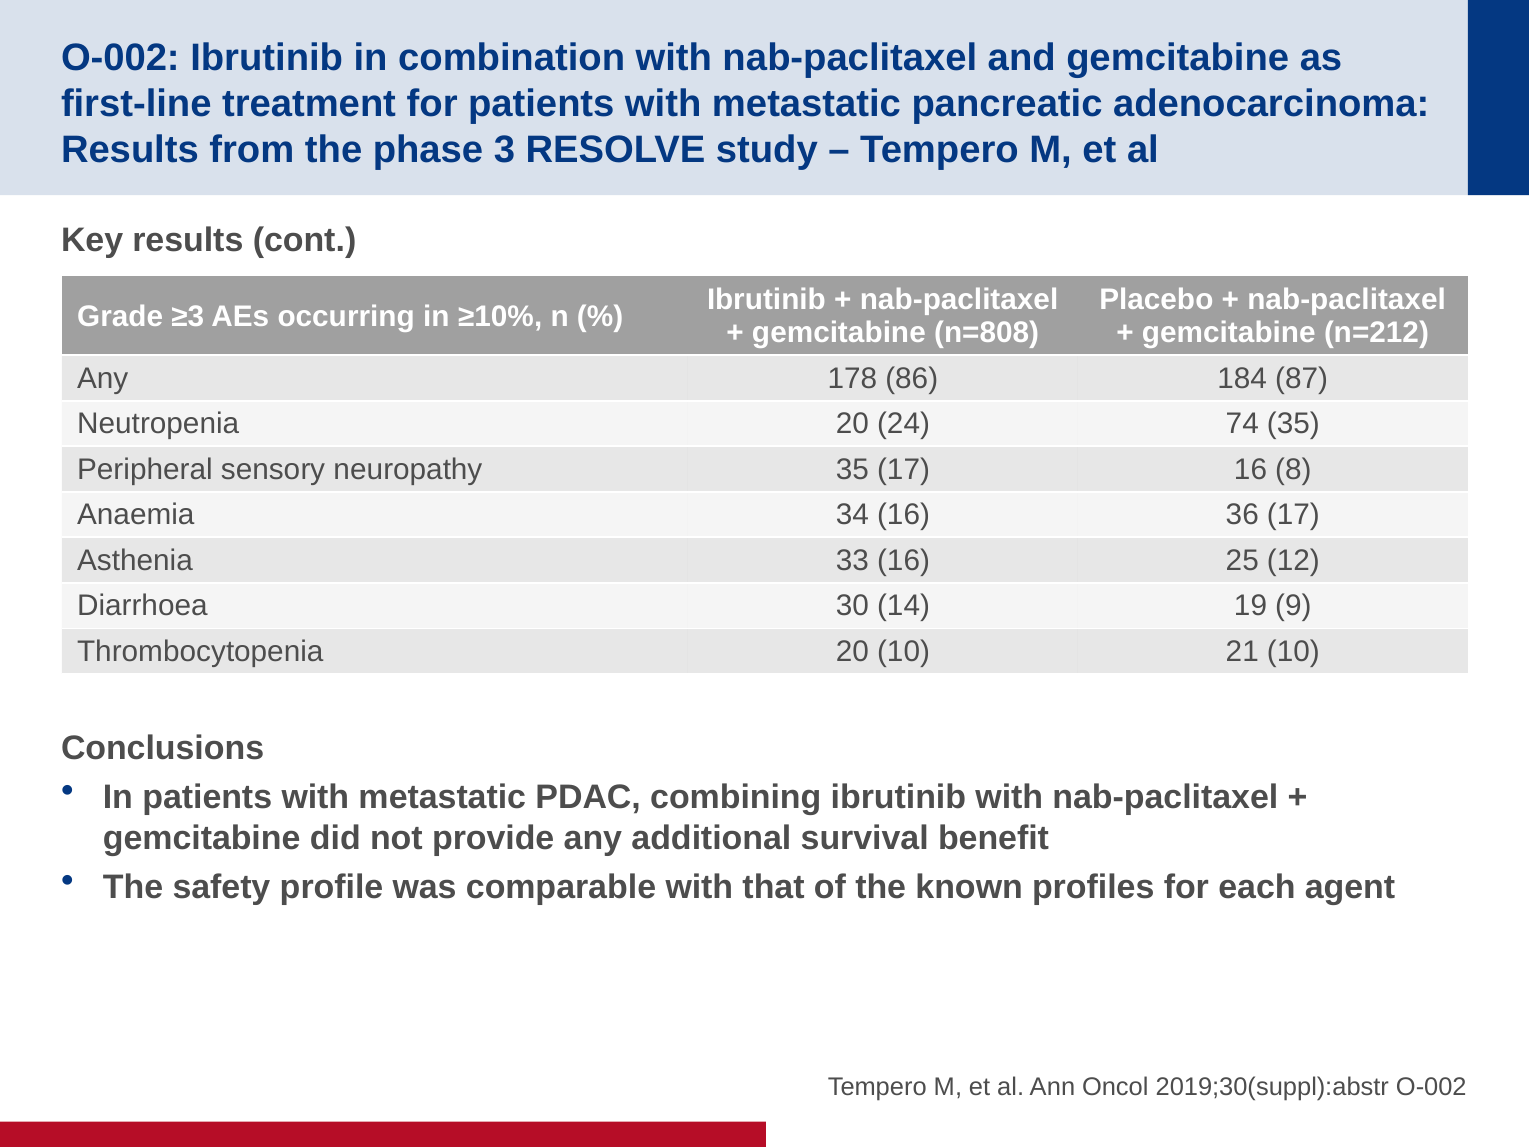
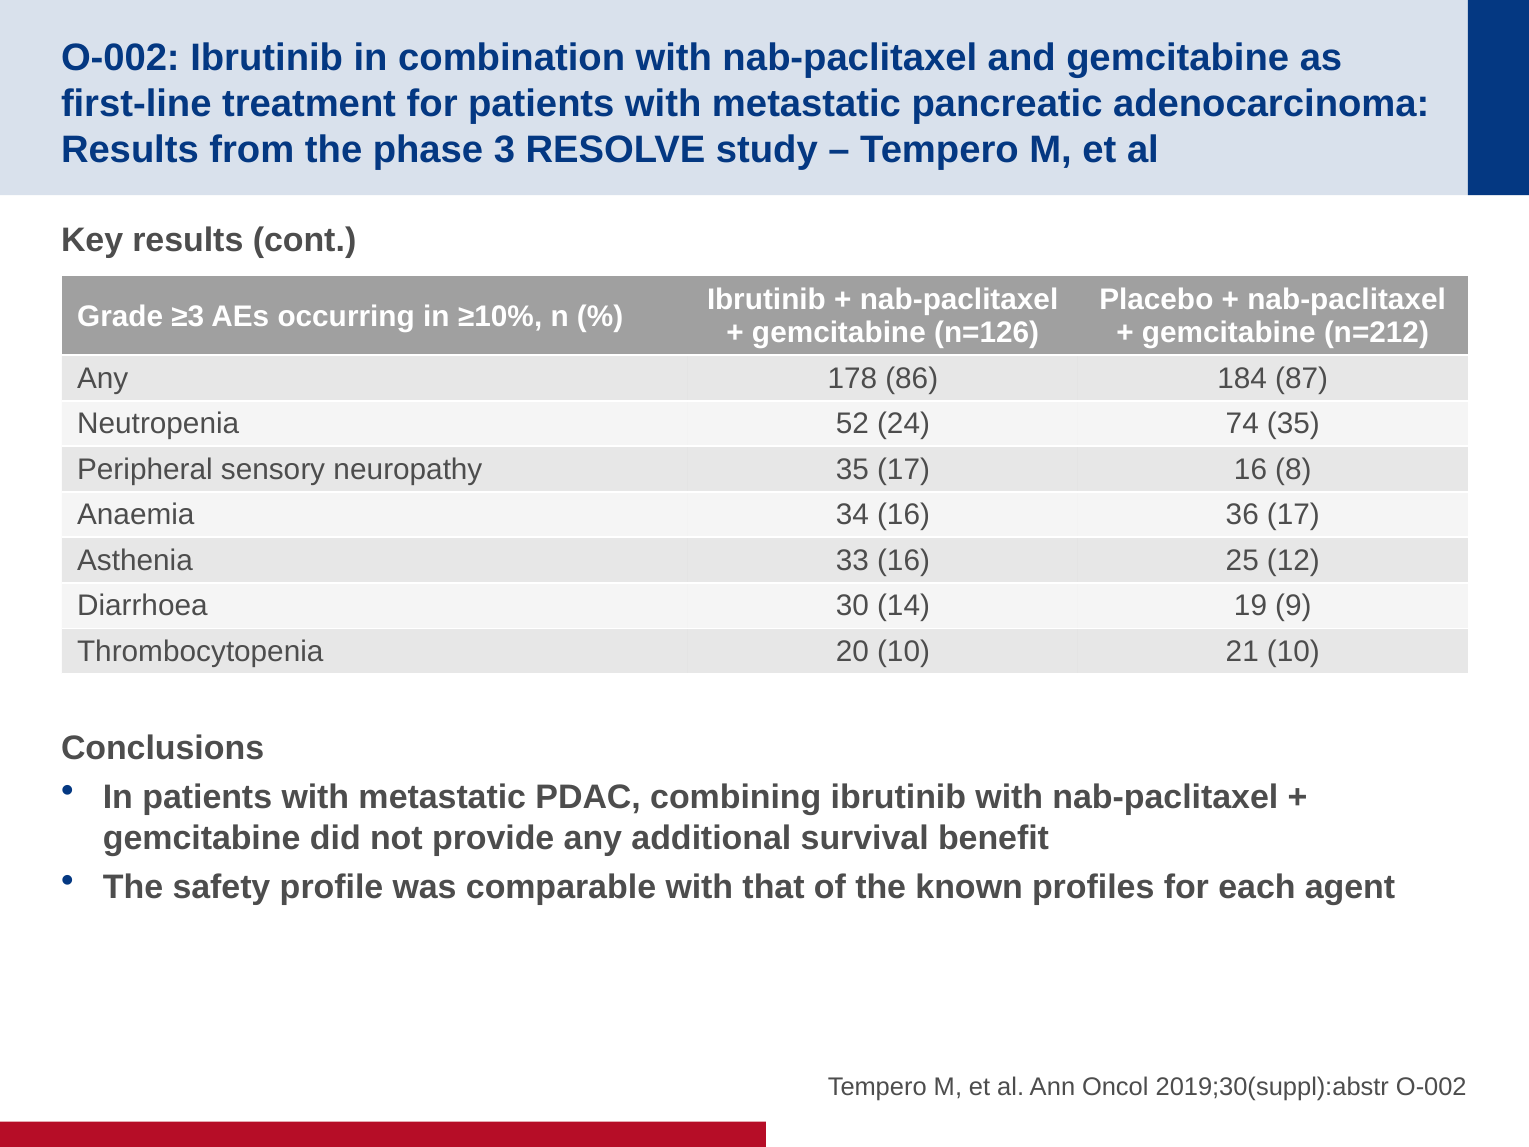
n=808: n=808 -> n=126
Neutropenia 20: 20 -> 52
